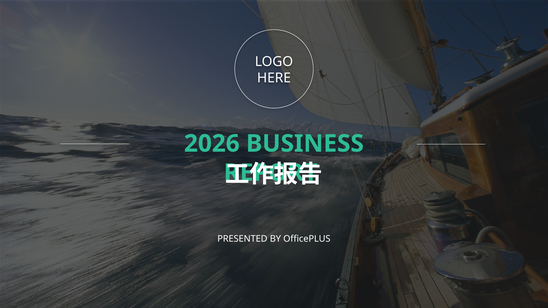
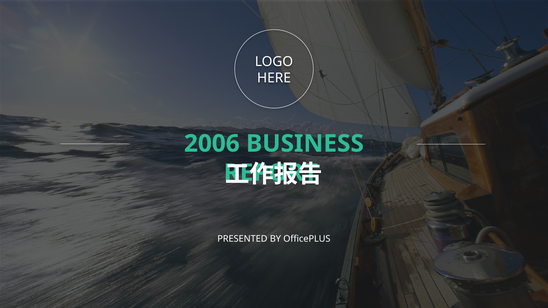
2026: 2026 -> 2006
